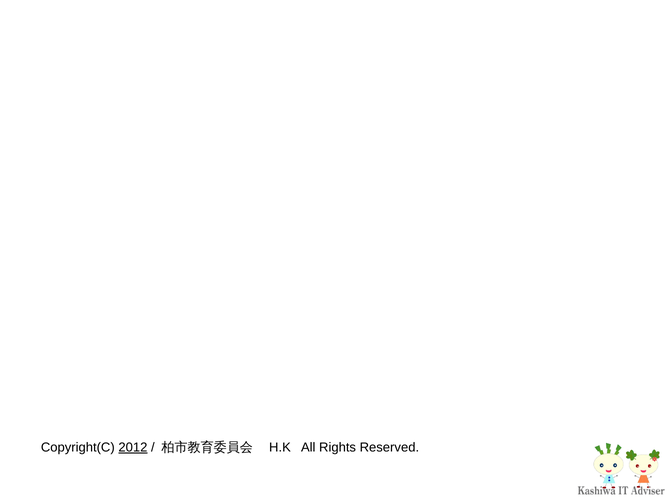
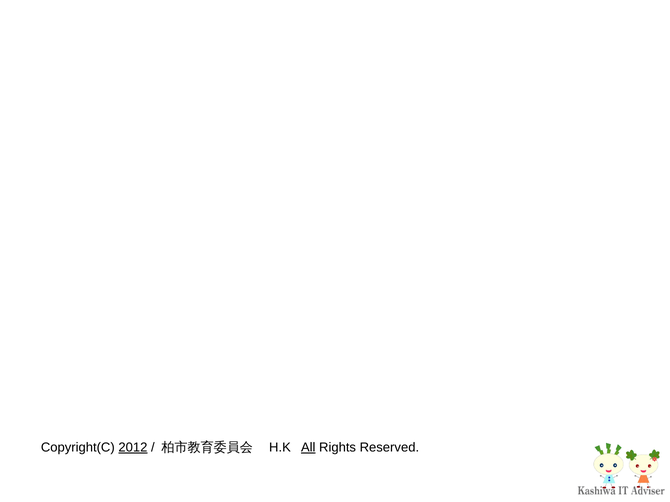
All underline: none -> present
